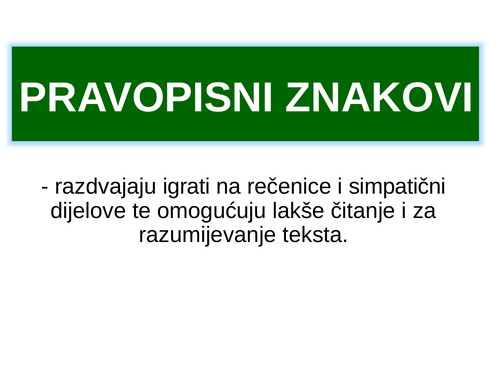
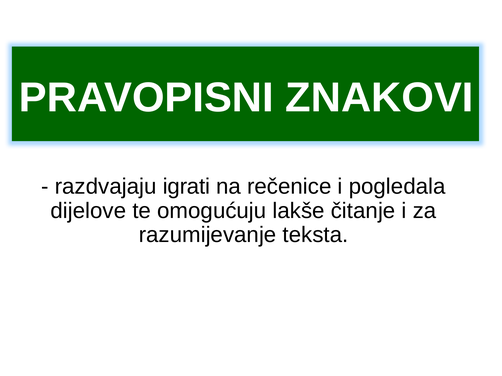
simpatični: simpatični -> pogledala
